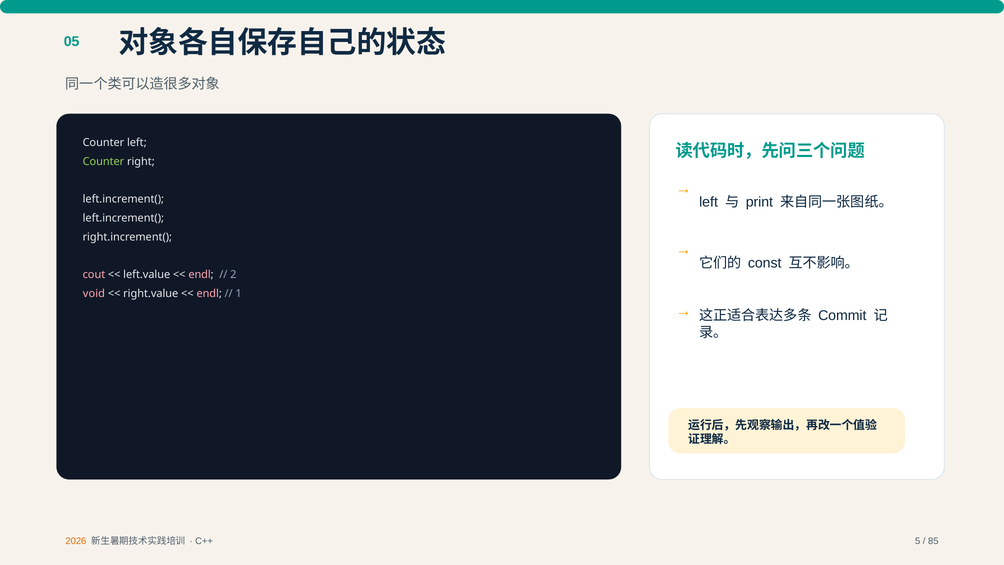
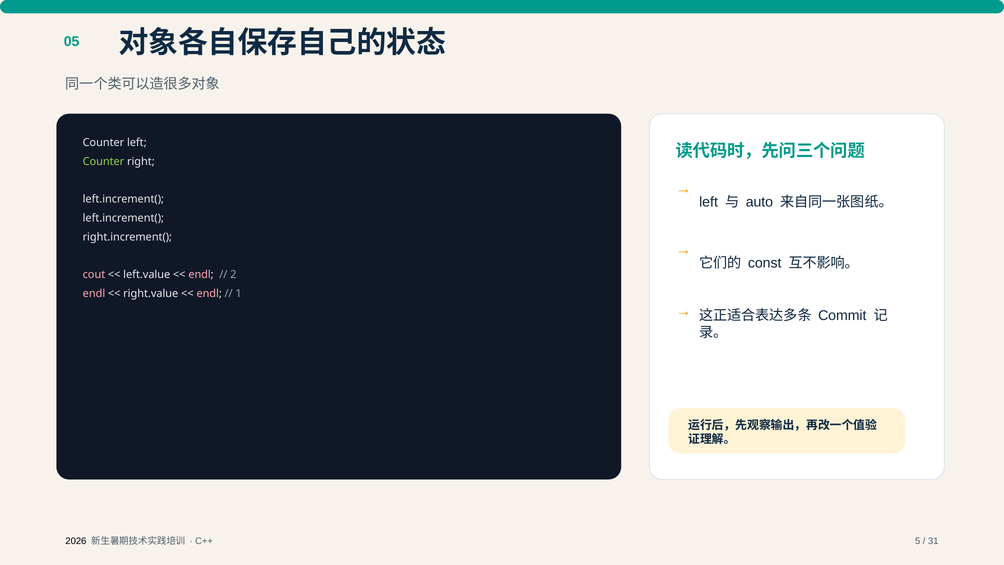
print: print -> auto
void at (94, 293): void -> endl
2026 colour: orange -> black
85: 85 -> 31
